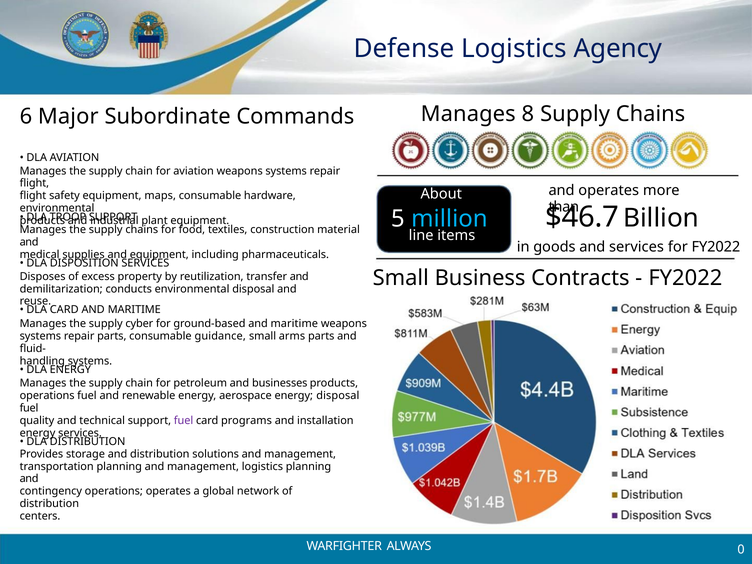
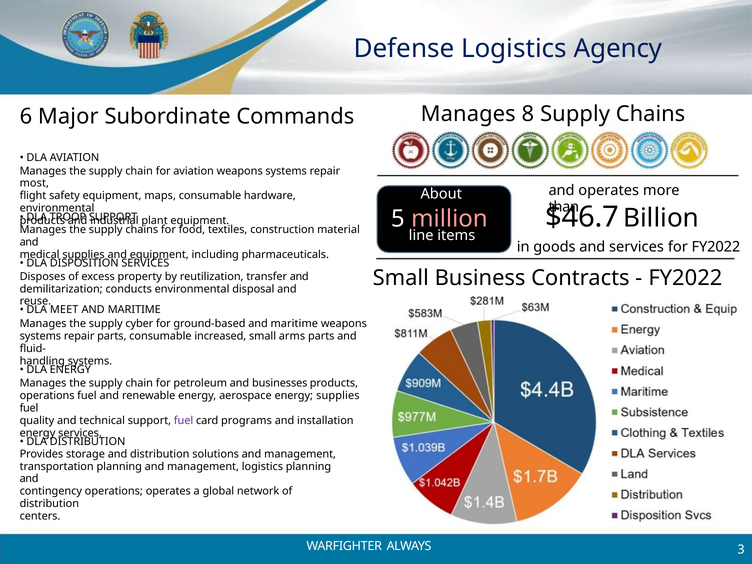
flight at (34, 183): flight -> most
million colour: light blue -> pink
DLA CARD: CARD -> MEET
guidance: guidance -> increased
energy disposal: disposal -> supplies
0: 0 -> 3
